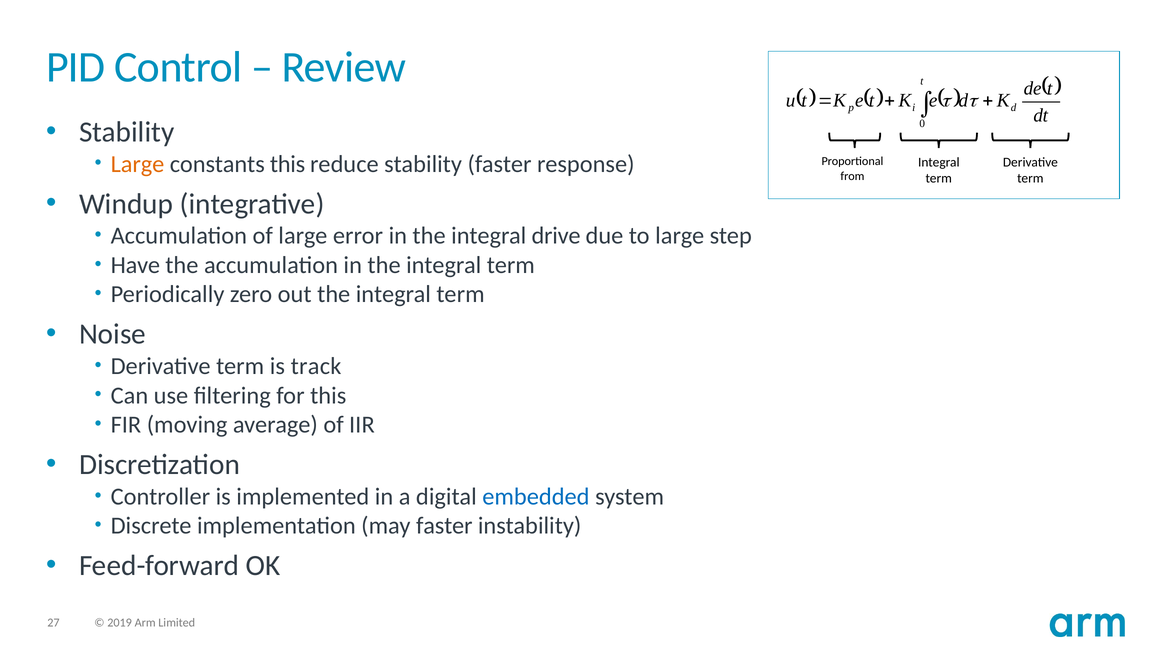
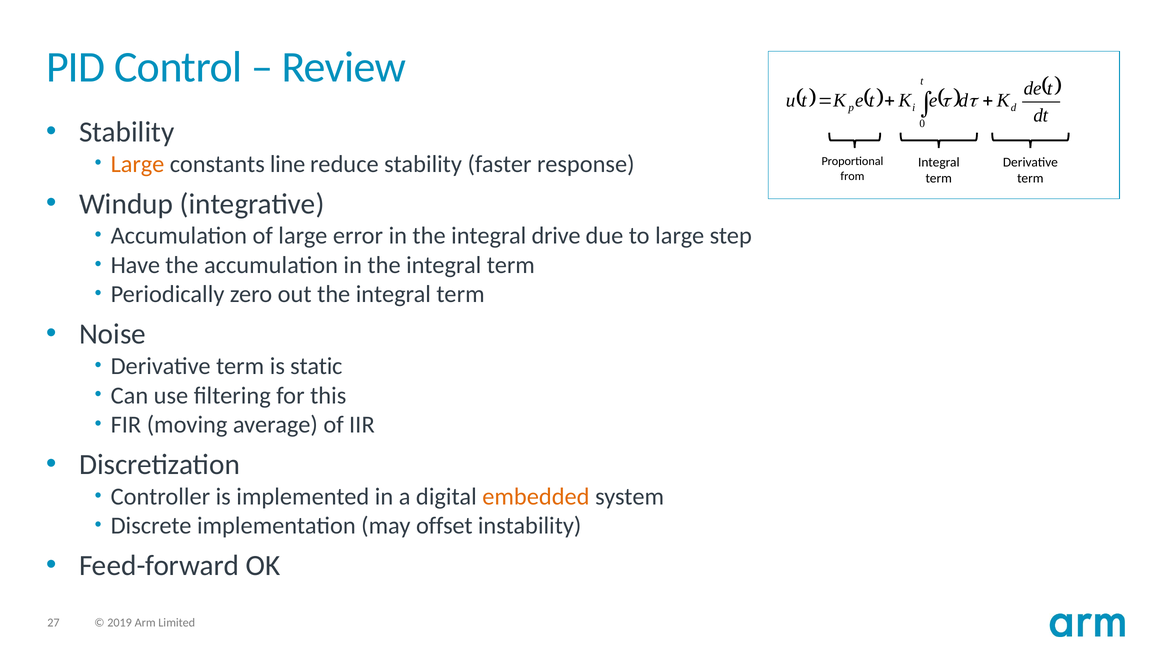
constants this: this -> line
track: track -> static
embedded colour: blue -> orange
may faster: faster -> offset
